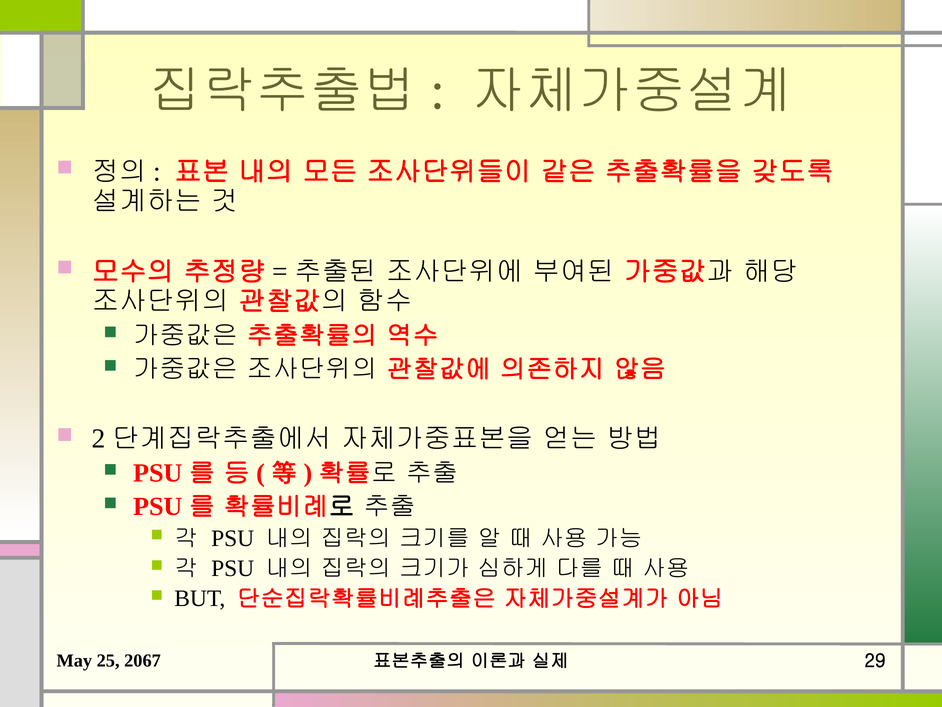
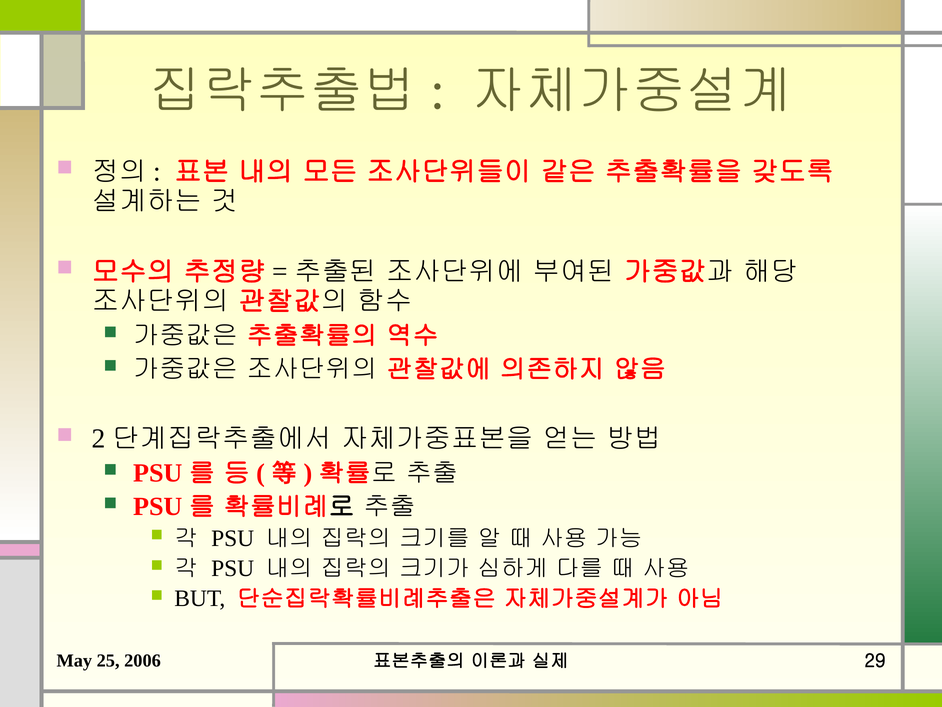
2067: 2067 -> 2006
